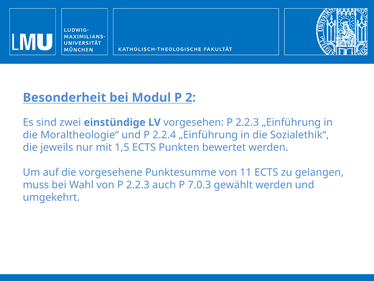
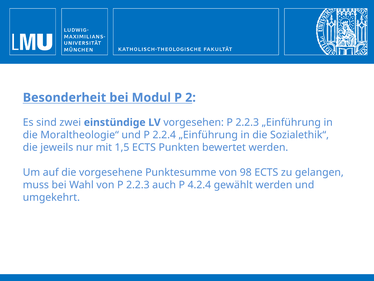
11: 11 -> 98
7.0.3: 7.0.3 -> 4.2.4
